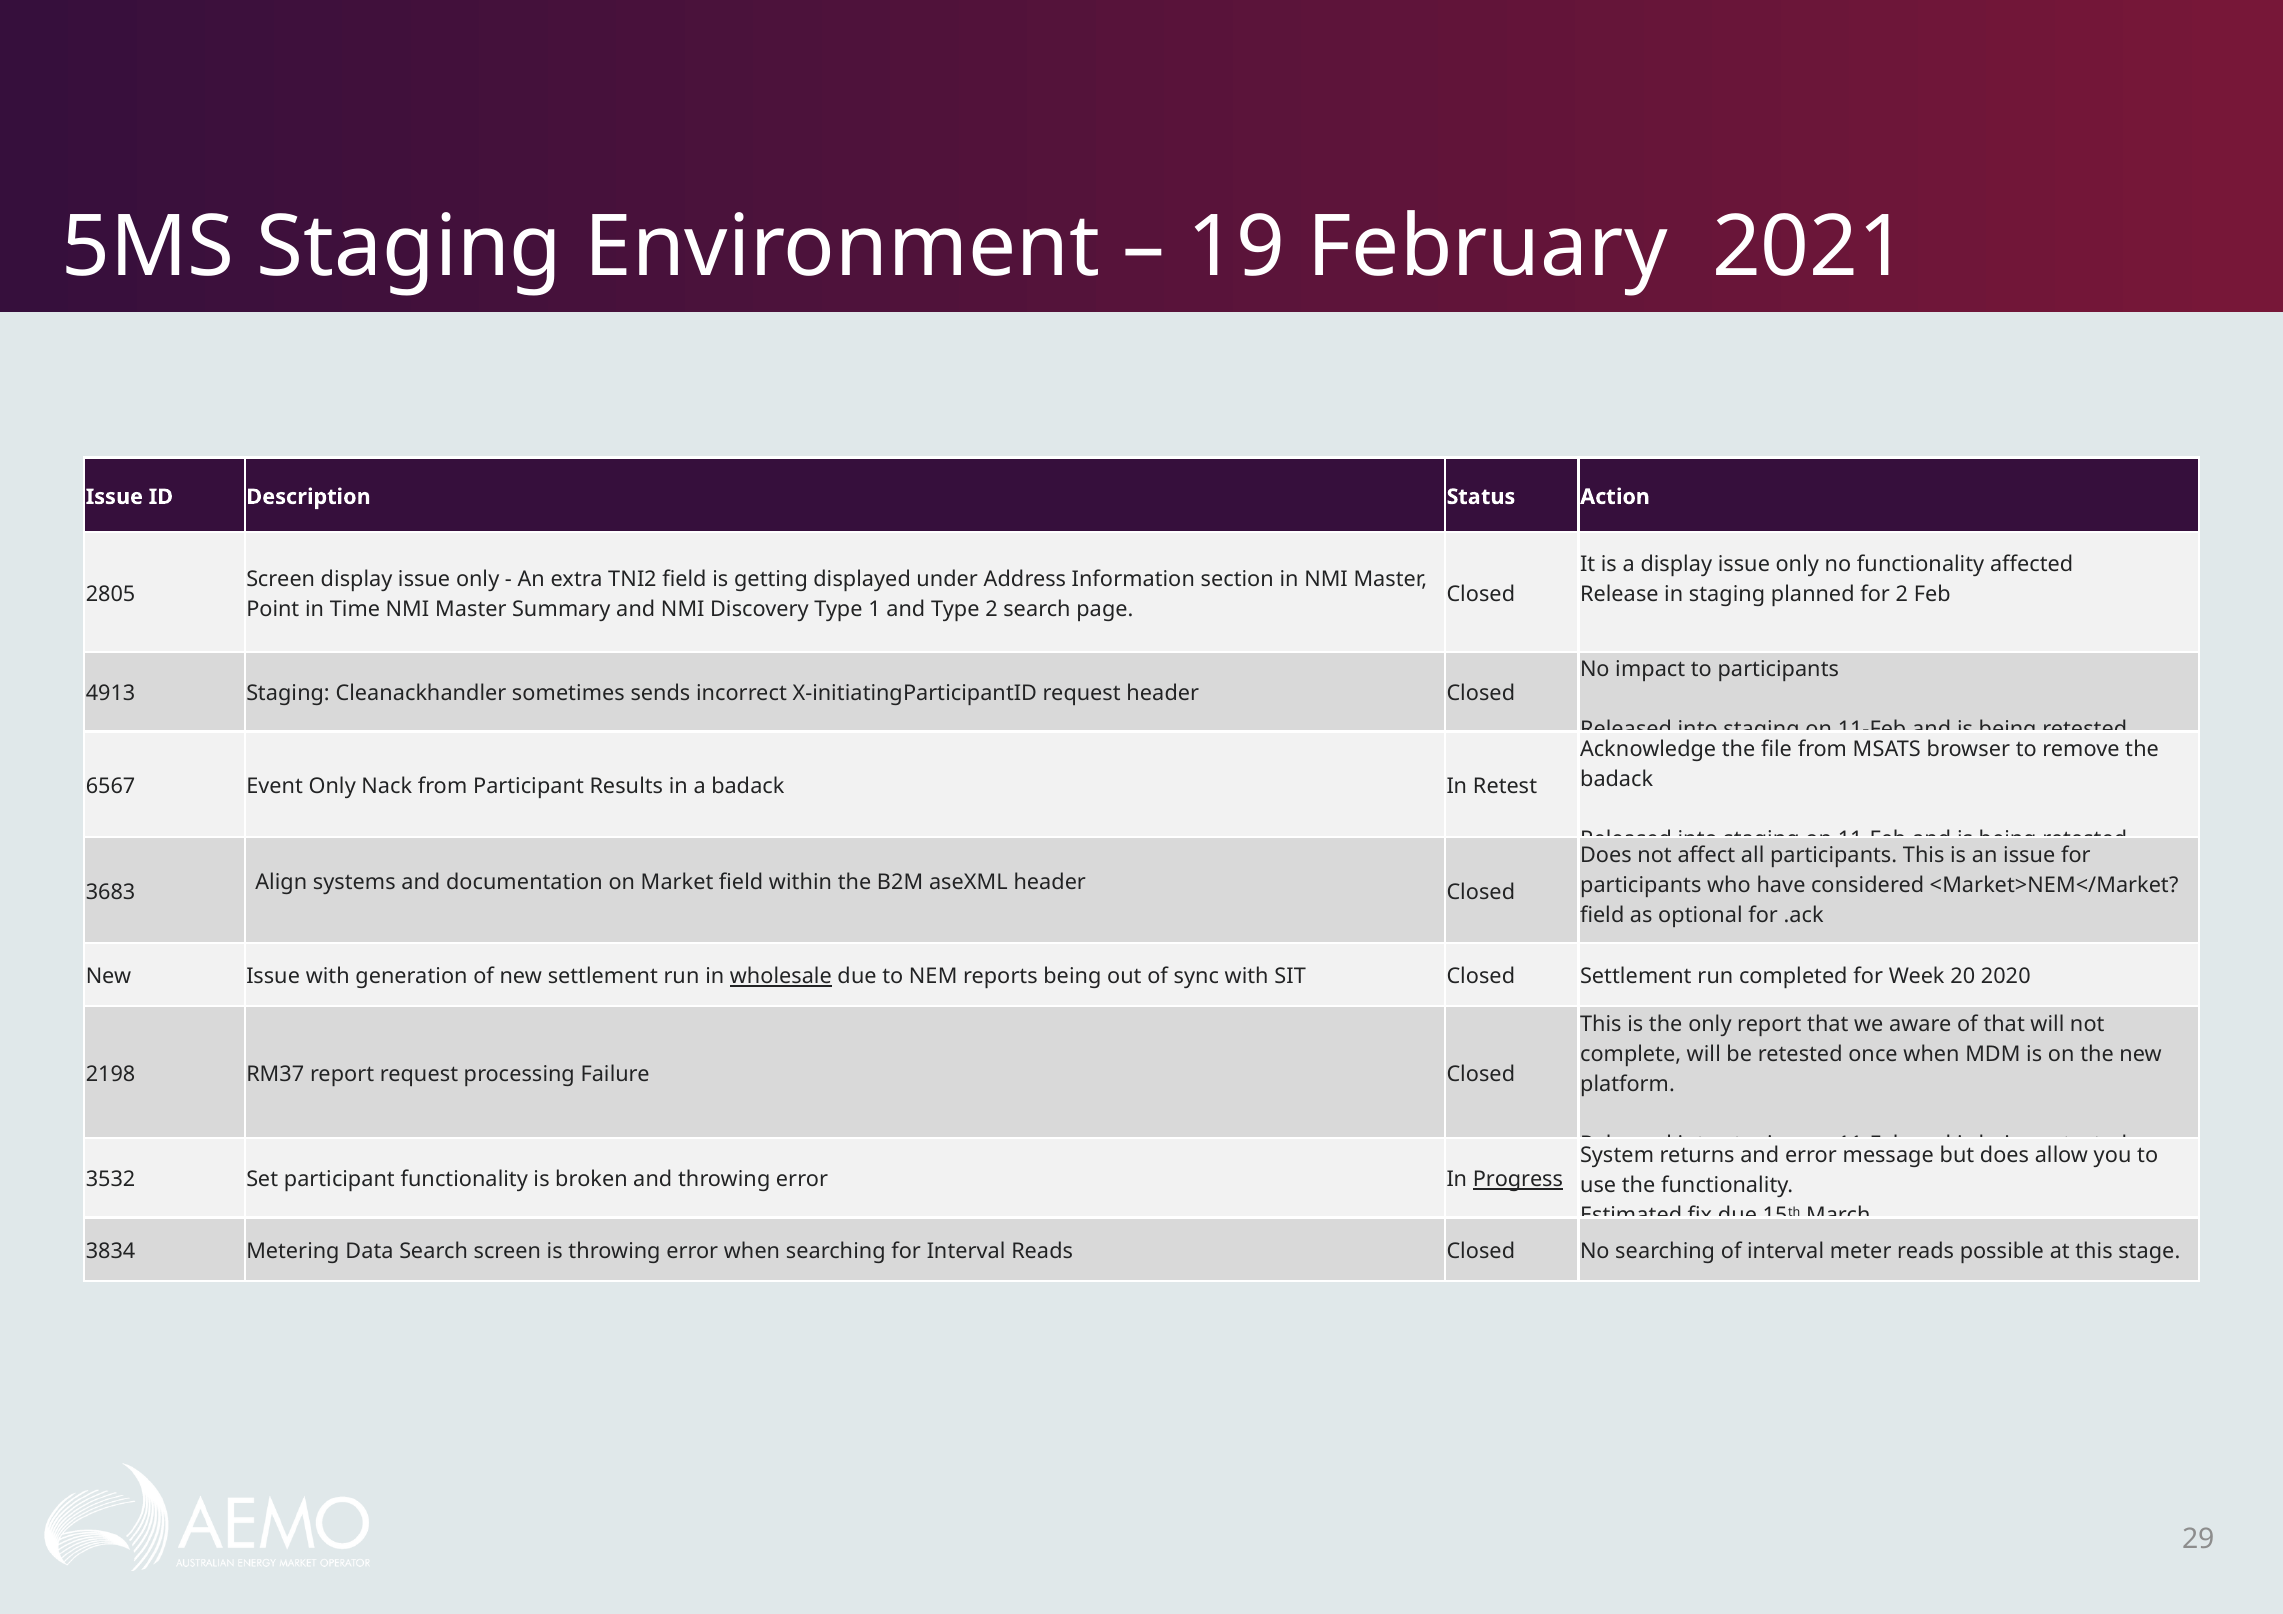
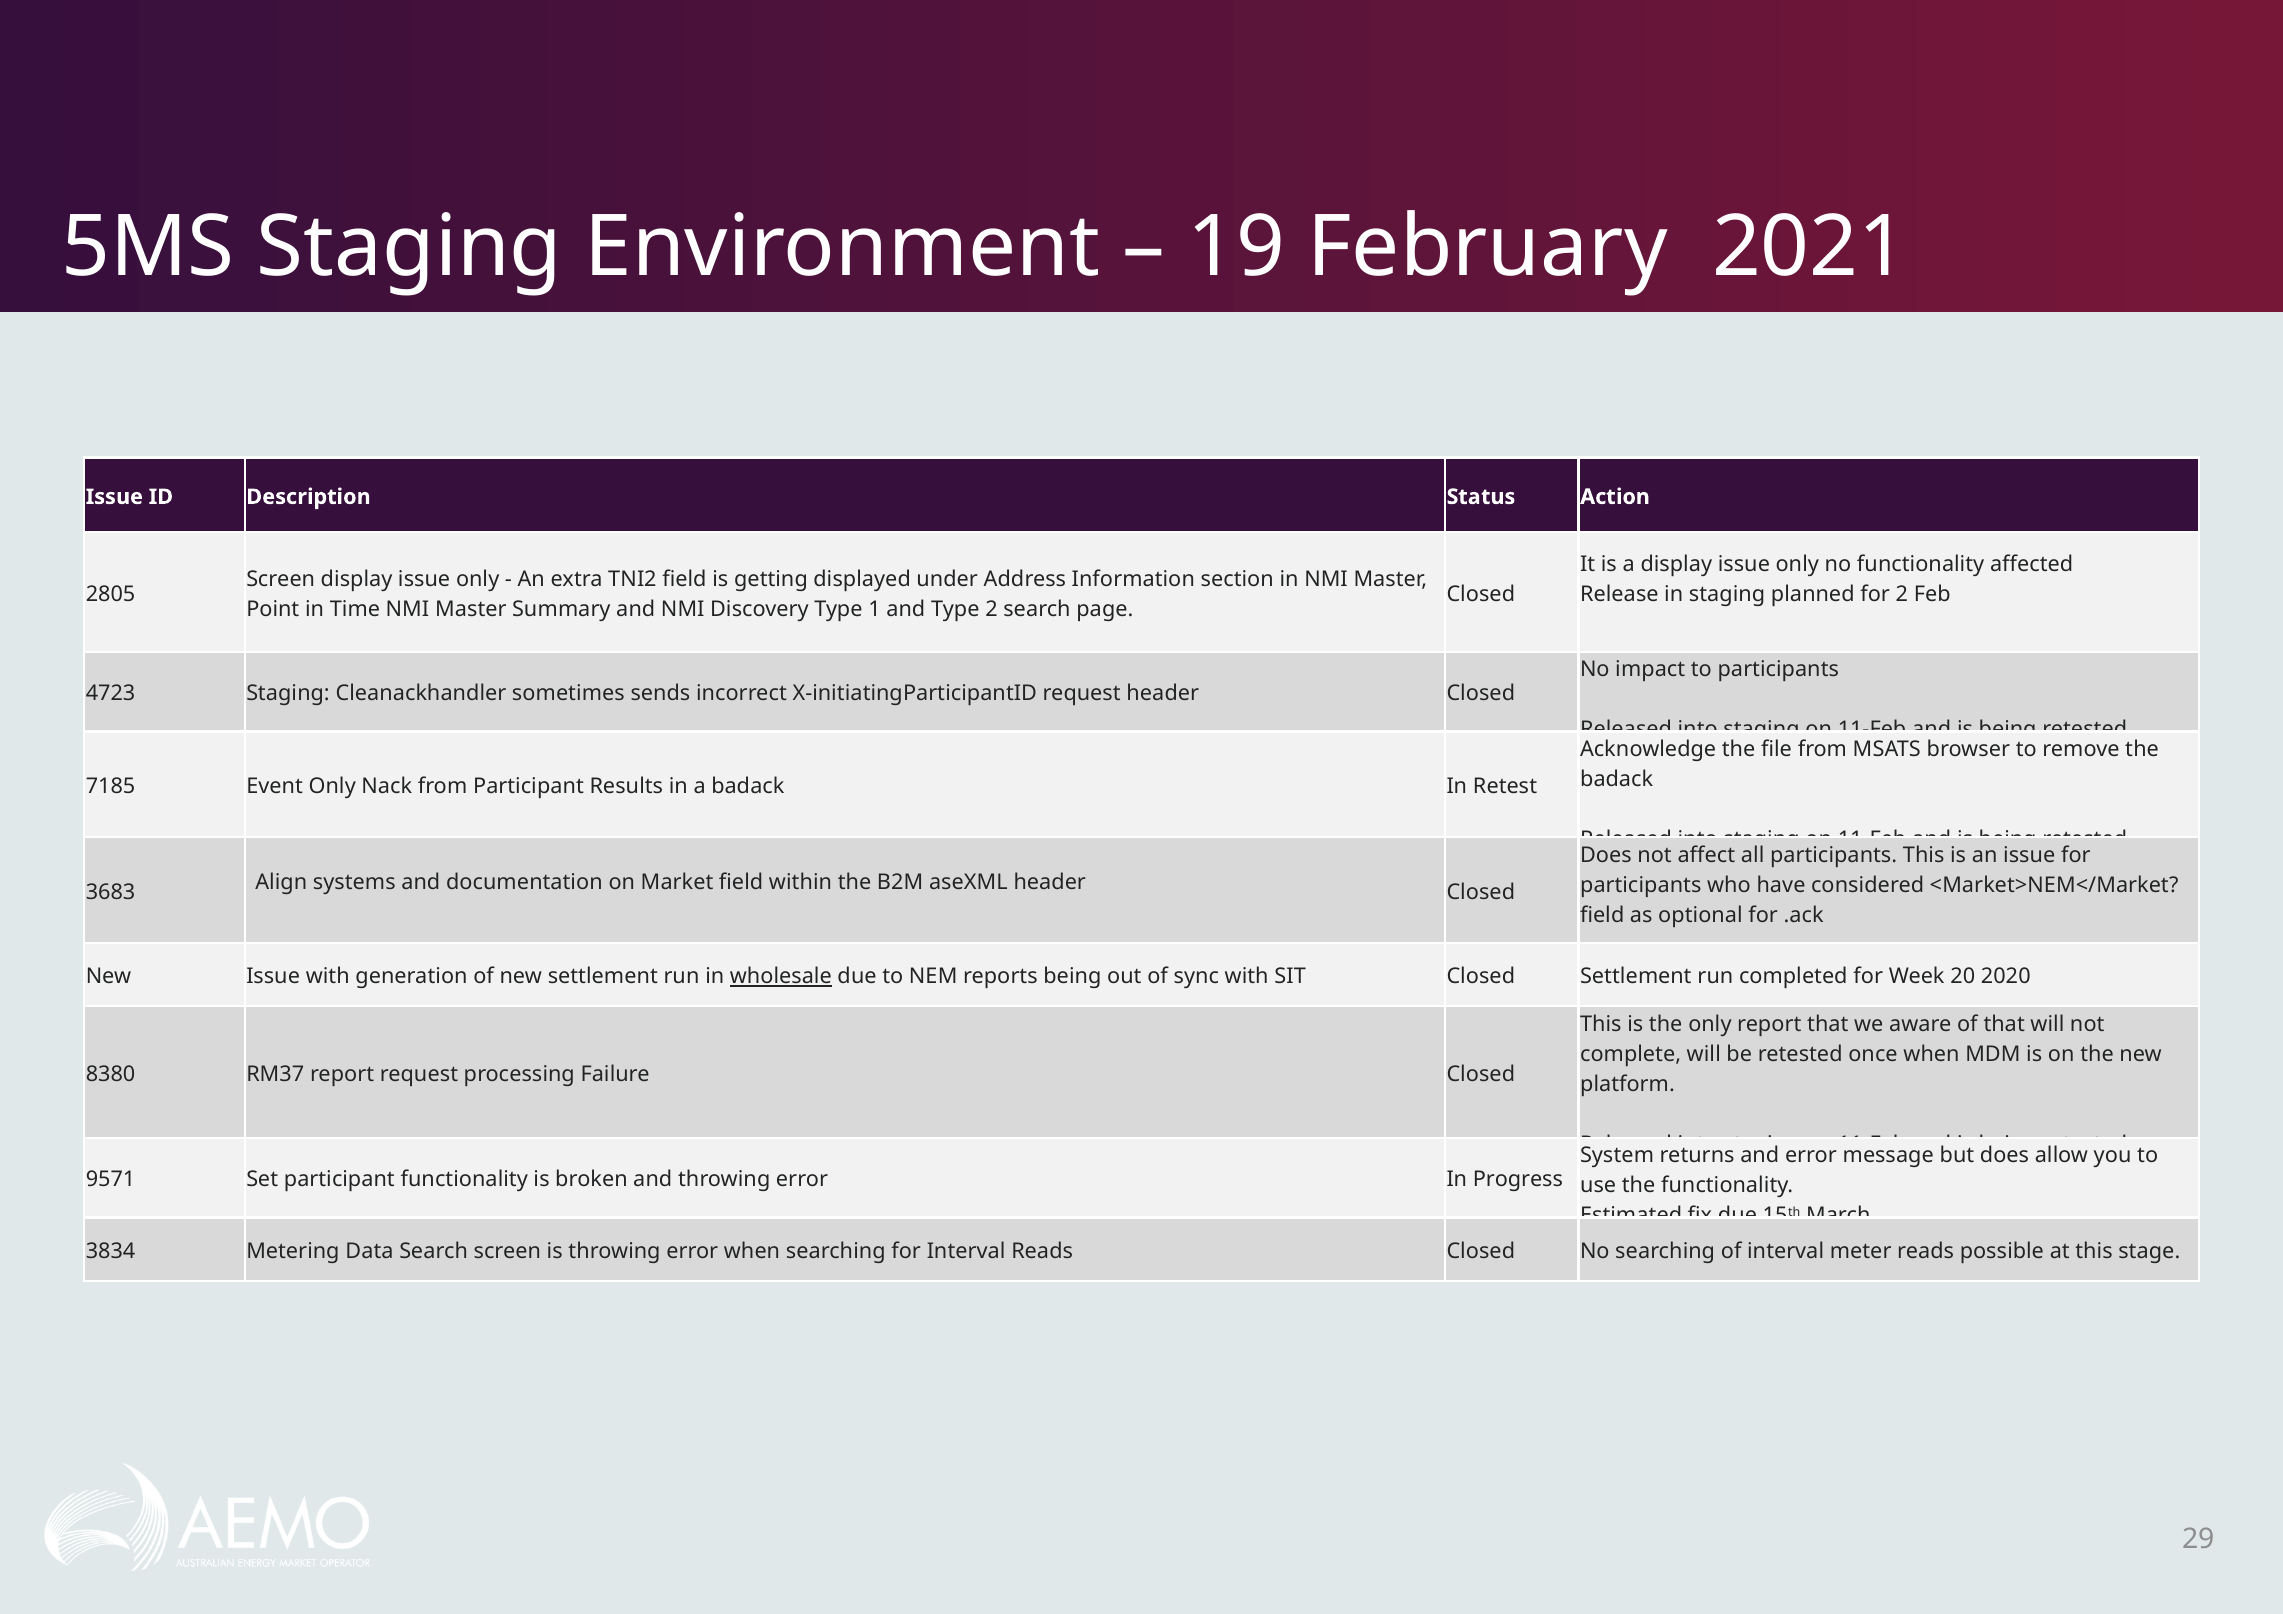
4913: 4913 -> 4723
6567: 6567 -> 7185
2198: 2198 -> 8380
3532: 3532 -> 9571
Progress underline: present -> none
